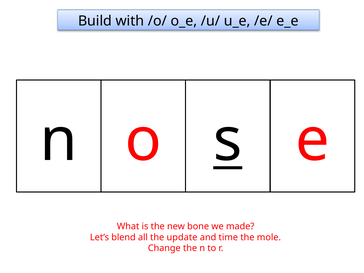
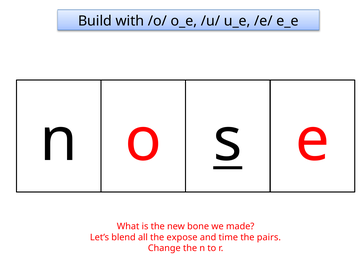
update: update -> expose
mole: mole -> pairs
